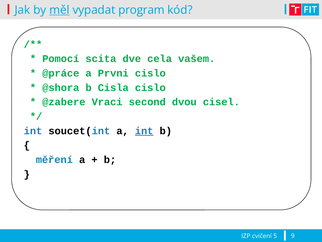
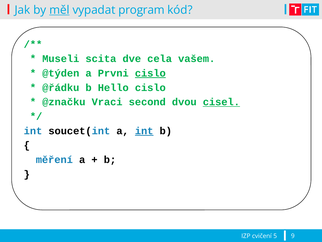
Pomocí: Pomocí -> Museli
@práce: @práce -> @týden
cislo at (150, 73) underline: none -> present
@shora: @shora -> @řádku
Cisla: Cisla -> Hello
@zabere: @zabere -> @značku
cisel underline: none -> present
